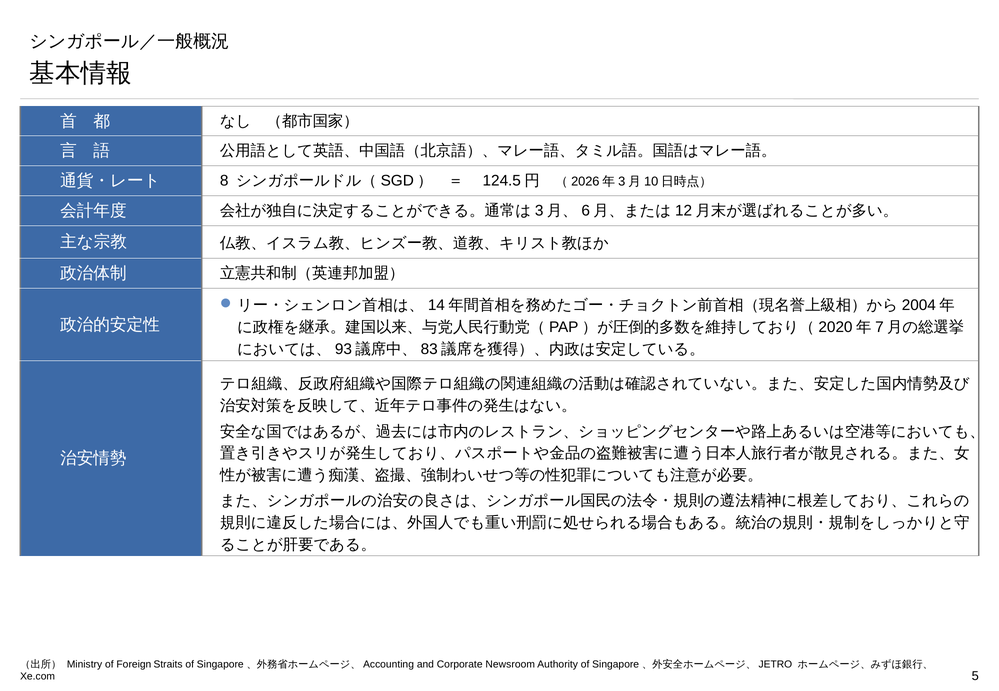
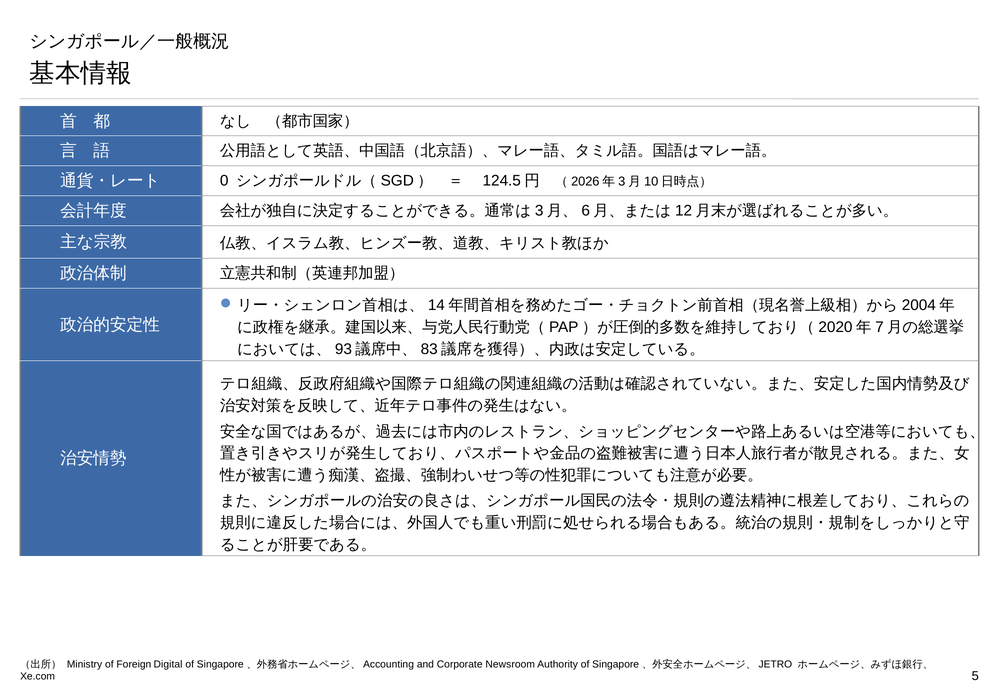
8: 8 -> 0
Straits: Straits -> Digital
